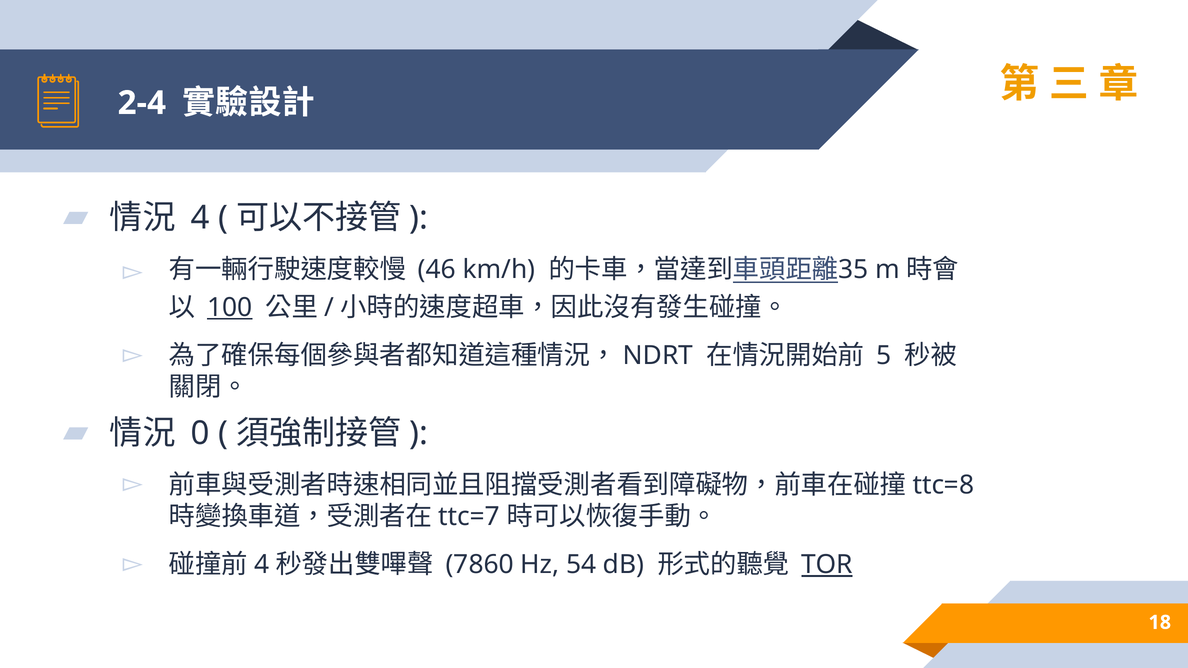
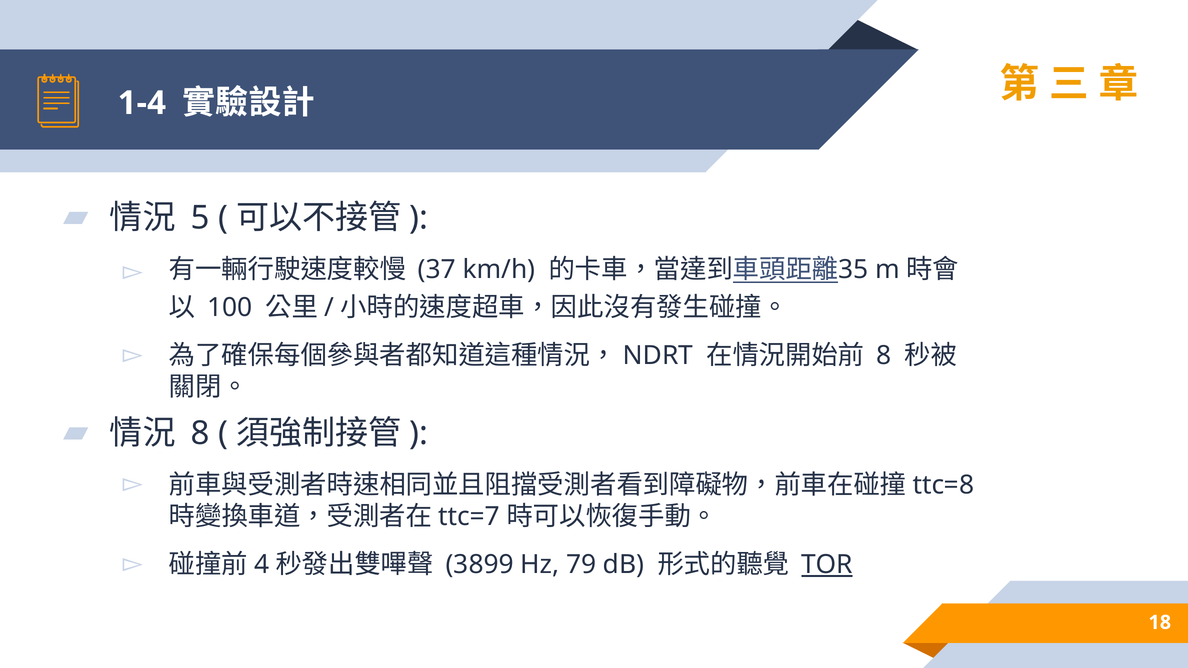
2-4: 2-4 -> 1-4
4: 4 -> 5
46: 46 -> 37
100 underline: present -> none
5 at (884, 356): 5 -> 8
0 at (200, 433): 0 -> 8
7860: 7860 -> 3899
54: 54 -> 79
